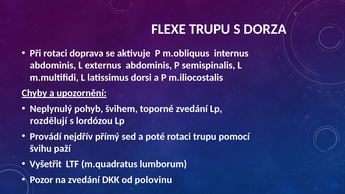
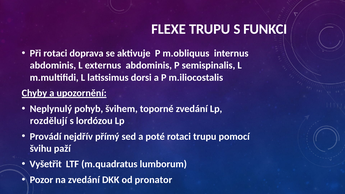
DORZA: DORZA -> FUNKCI
polovinu: polovinu -> pronator
